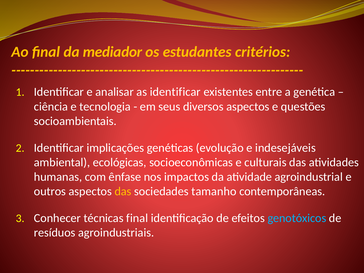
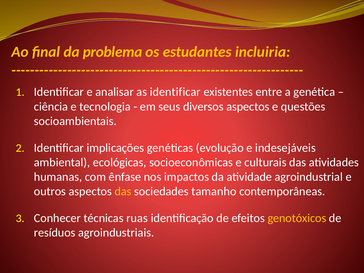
mediador: mediador -> problema
critérios: critérios -> incluiria
técnicas final: final -> ruas
genotóxicos colour: light blue -> yellow
